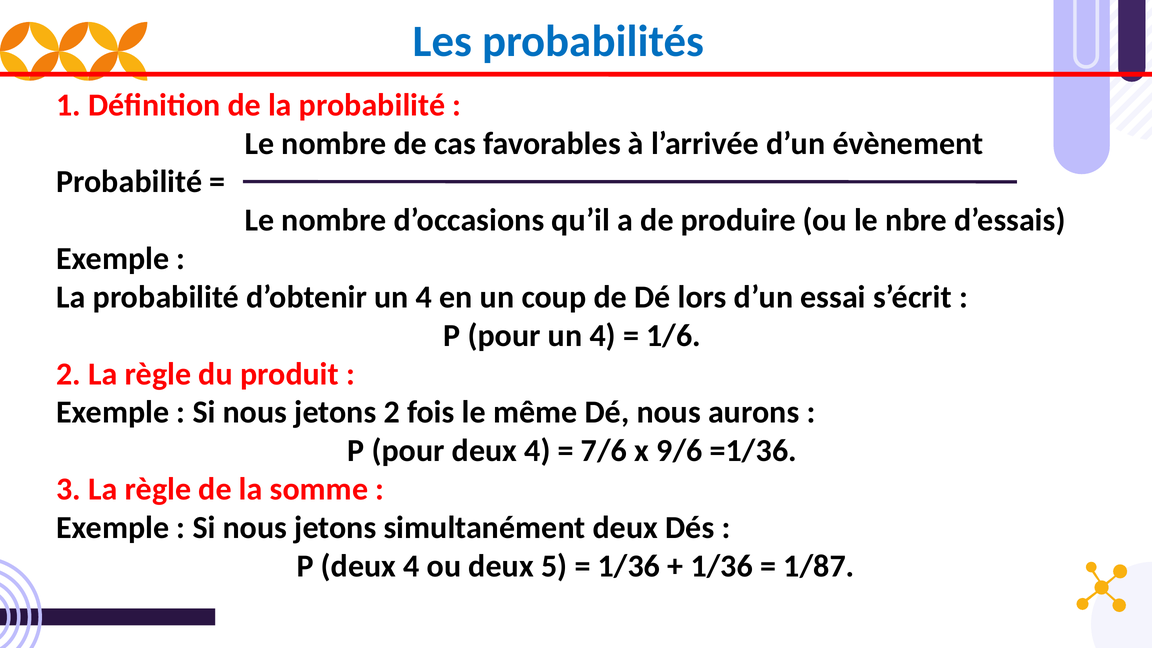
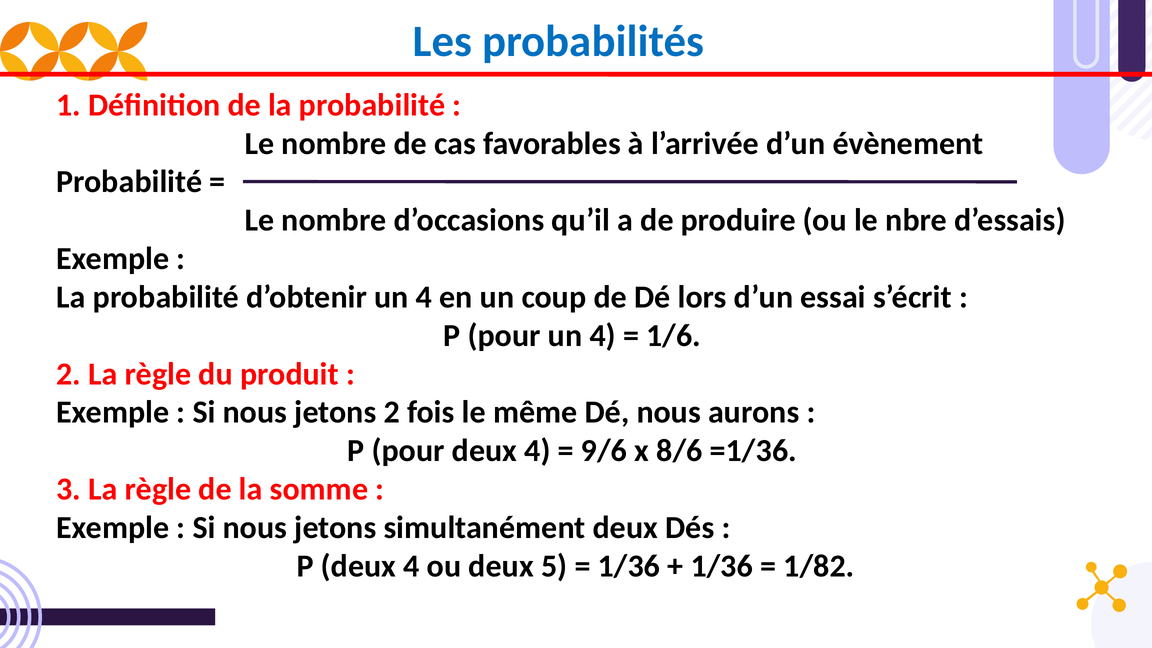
7/6: 7/6 -> 9/6
9/6: 9/6 -> 8/6
1/87: 1/87 -> 1/82
